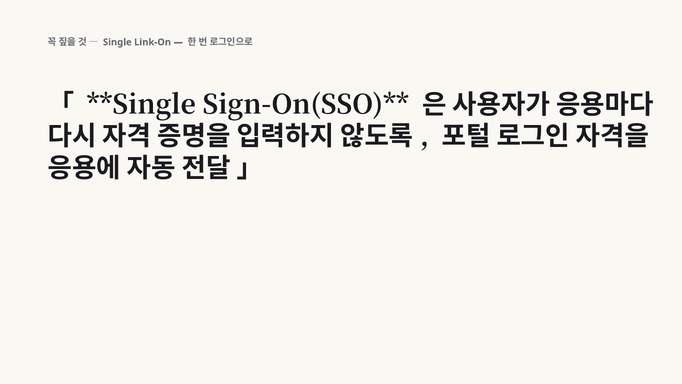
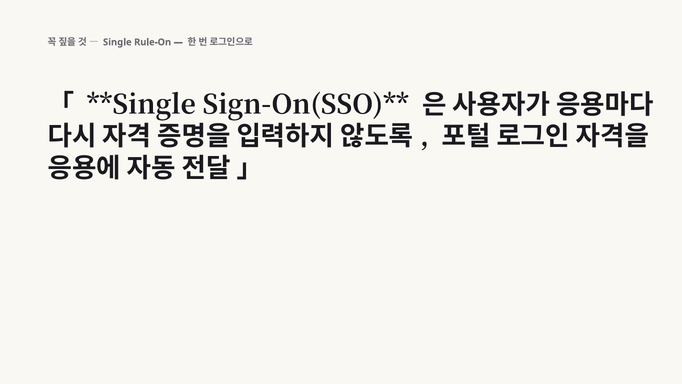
Link-On: Link-On -> Rule-On
